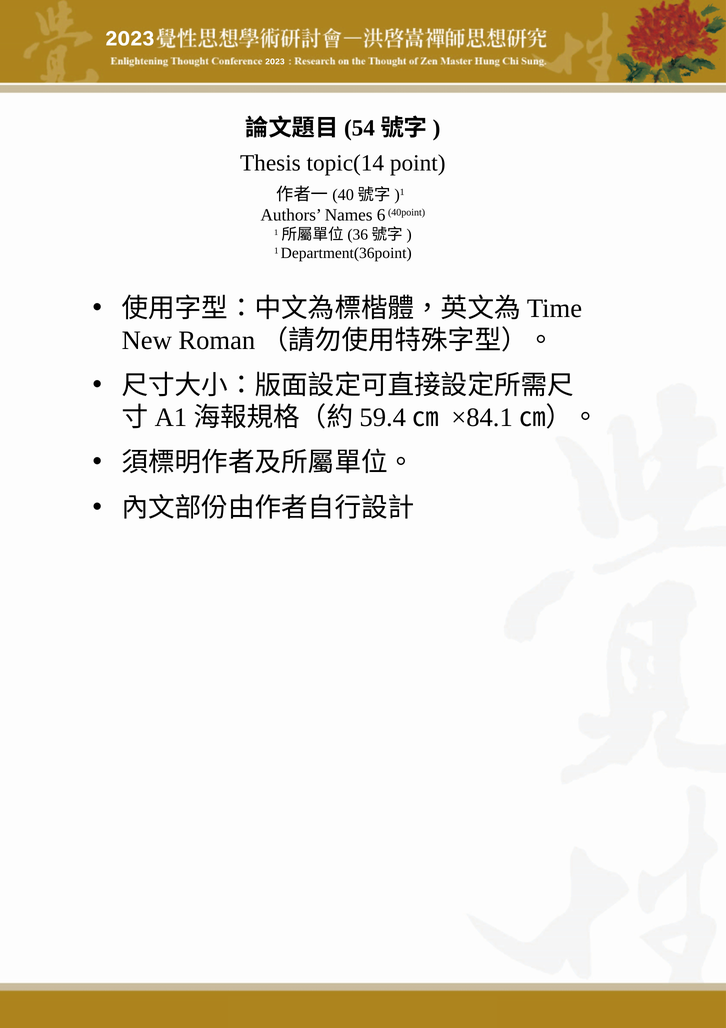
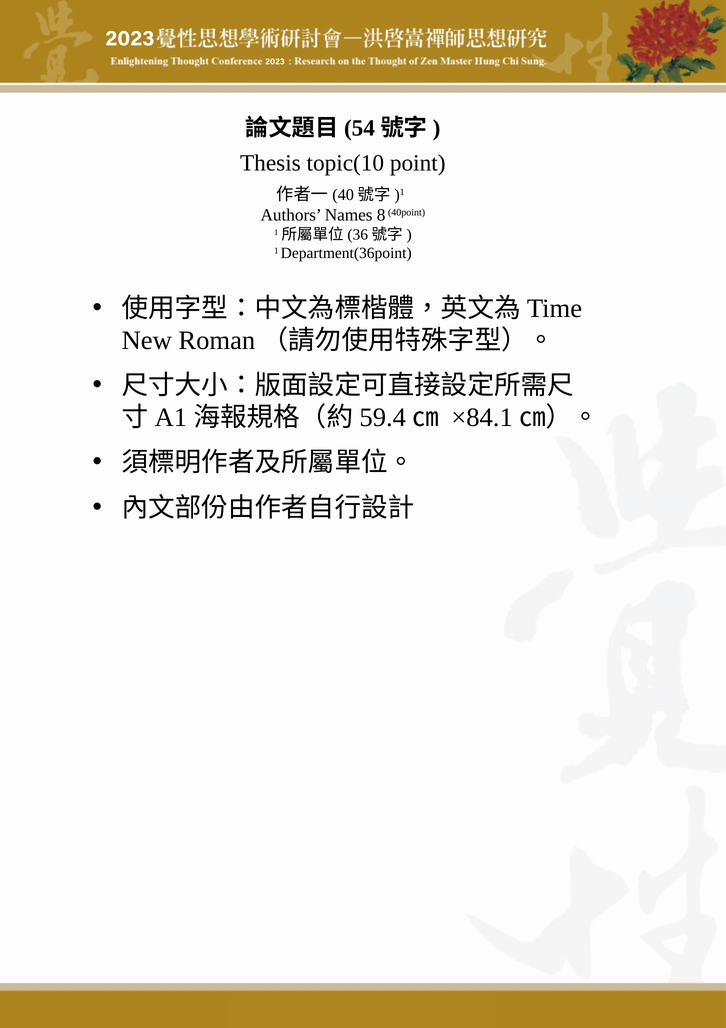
topic(14: topic(14 -> topic(10
6: 6 -> 8
